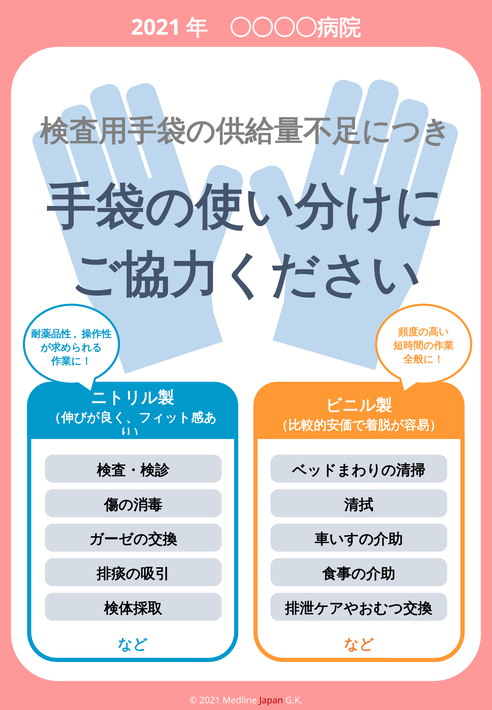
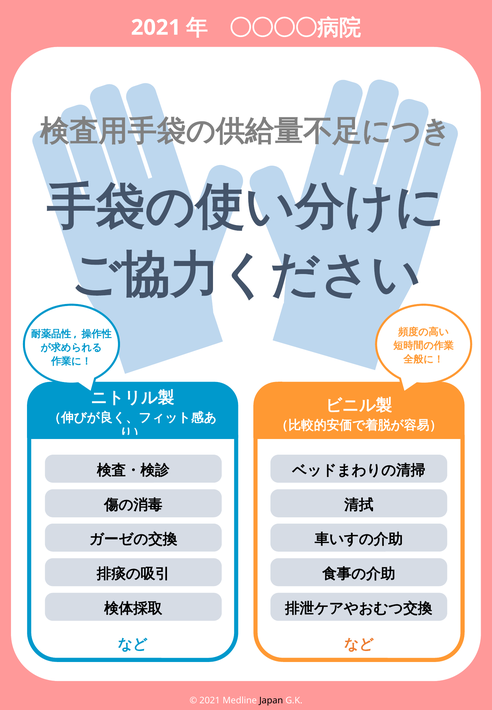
Japan colour: red -> black
